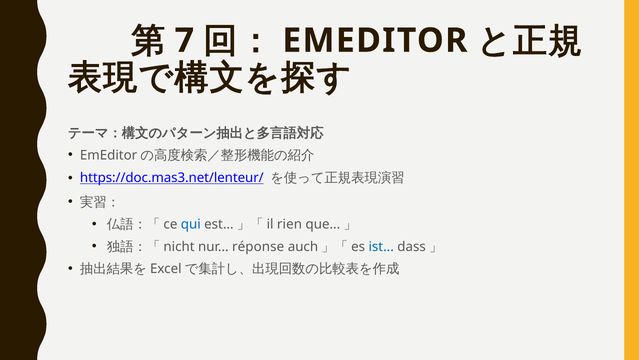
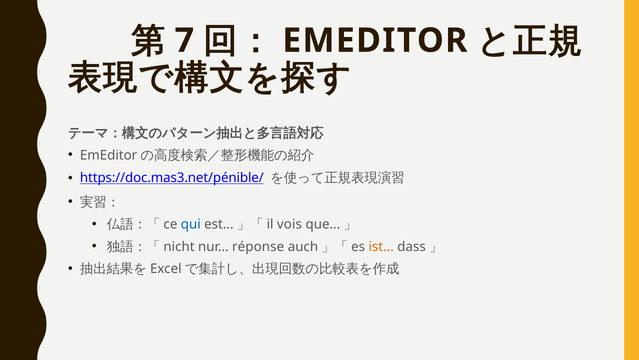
https://doc.mas3.net/lenteur/: https://doc.mas3.net/lenteur/ -> https://doc.mas3.net/pénible/
rien: rien -> vois
ist colour: blue -> orange
